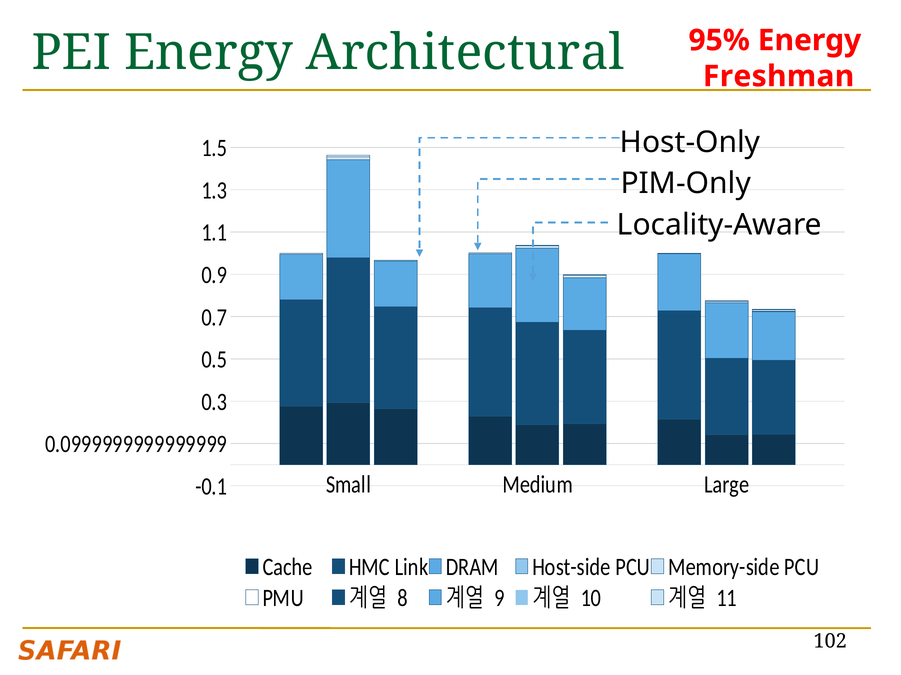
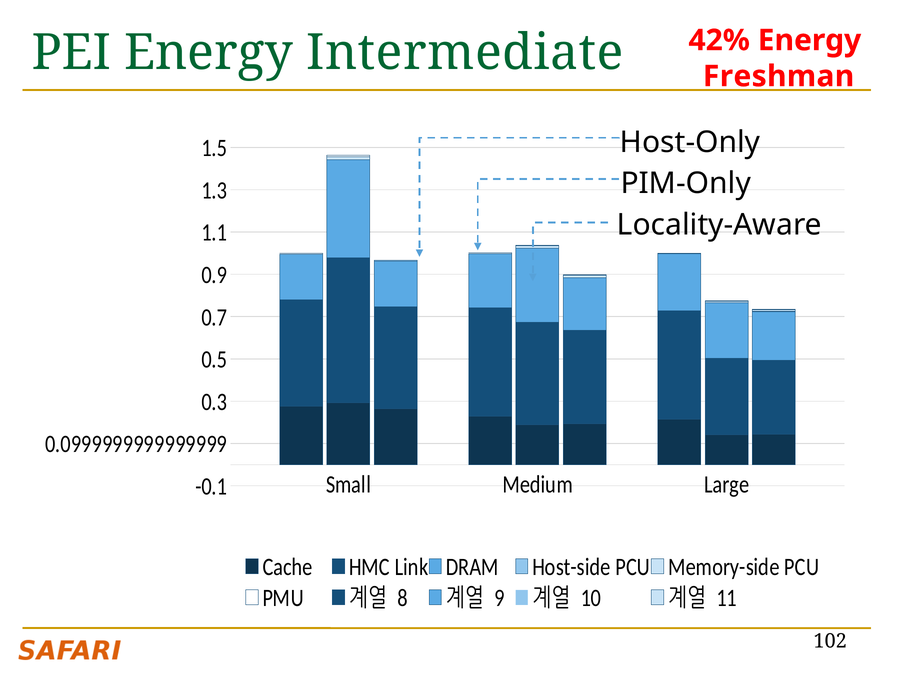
95%: 95% -> 42%
Architectural: Architectural -> Intermediate
